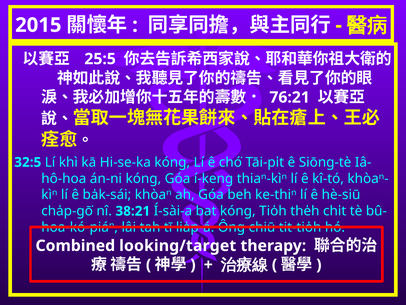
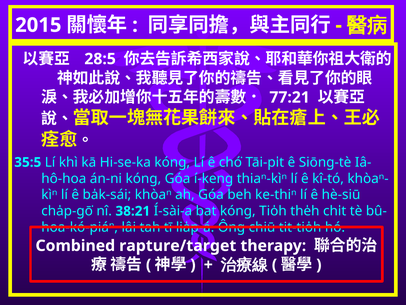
25:5: 25:5 -> 28:5
76:21: 76:21 -> 77:21
32:5: 32:5 -> 35:5
looking/target: looking/target -> rapture/target
